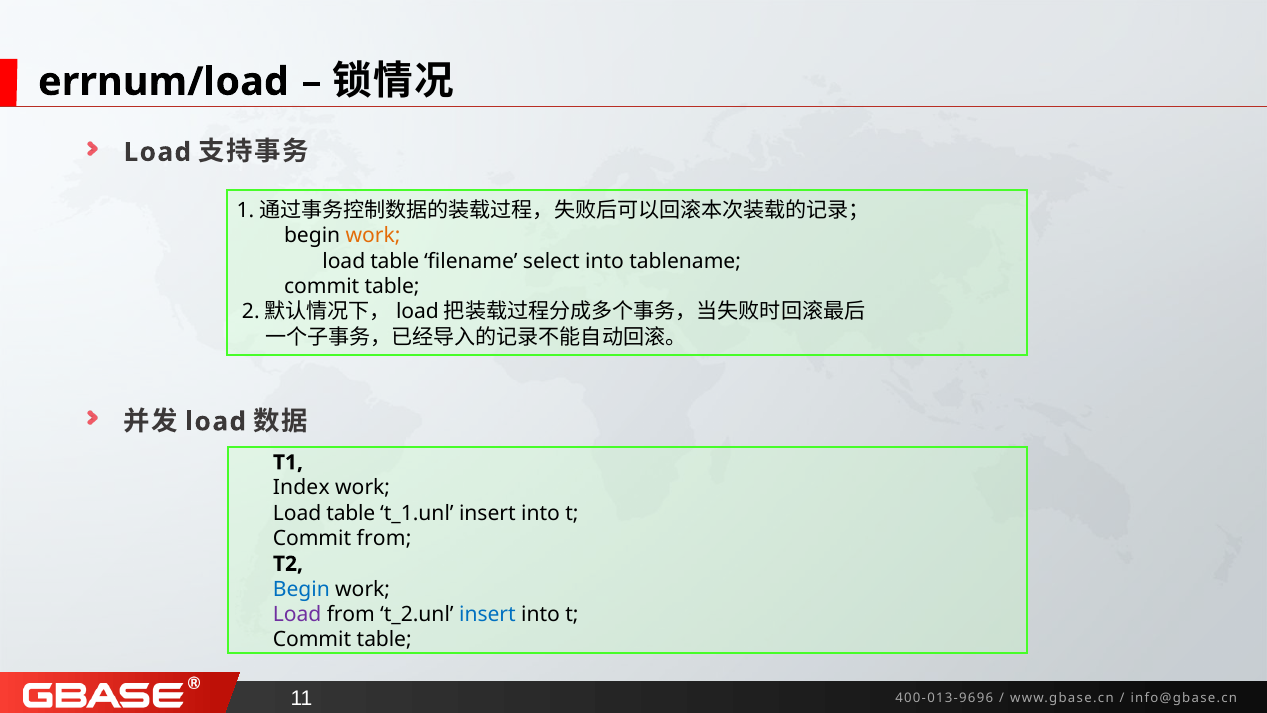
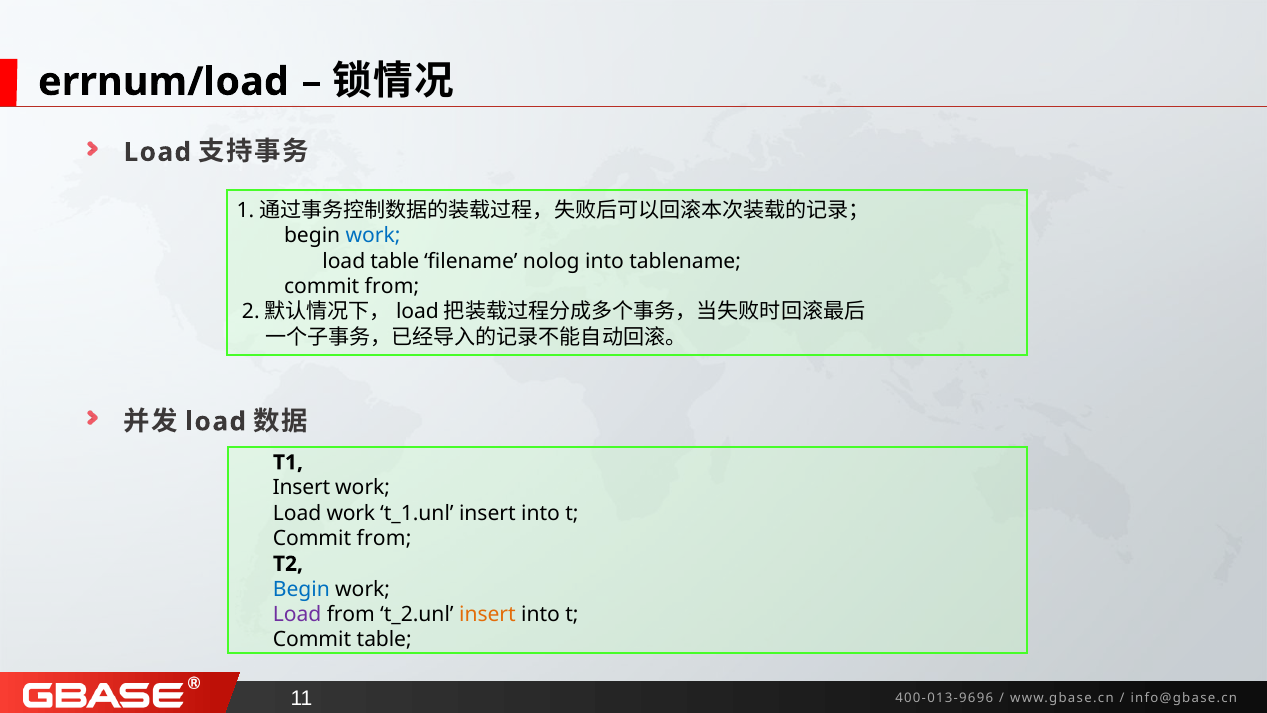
work at (373, 236) colour: orange -> blue
select: select -> nolog
table at (392, 286): table -> from
Index at (301, 488): Index -> Insert
table at (351, 513): table -> work
insert at (487, 614) colour: blue -> orange
